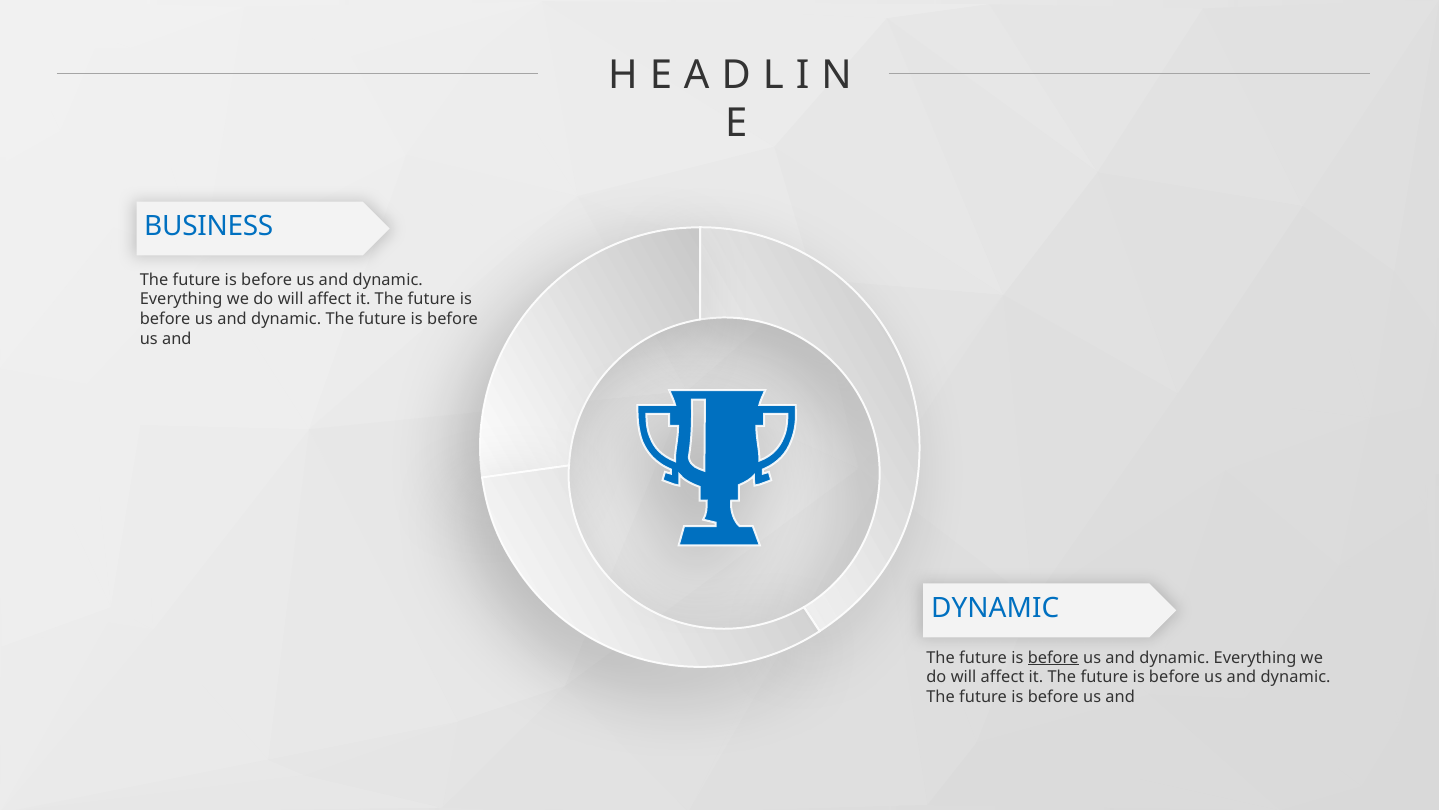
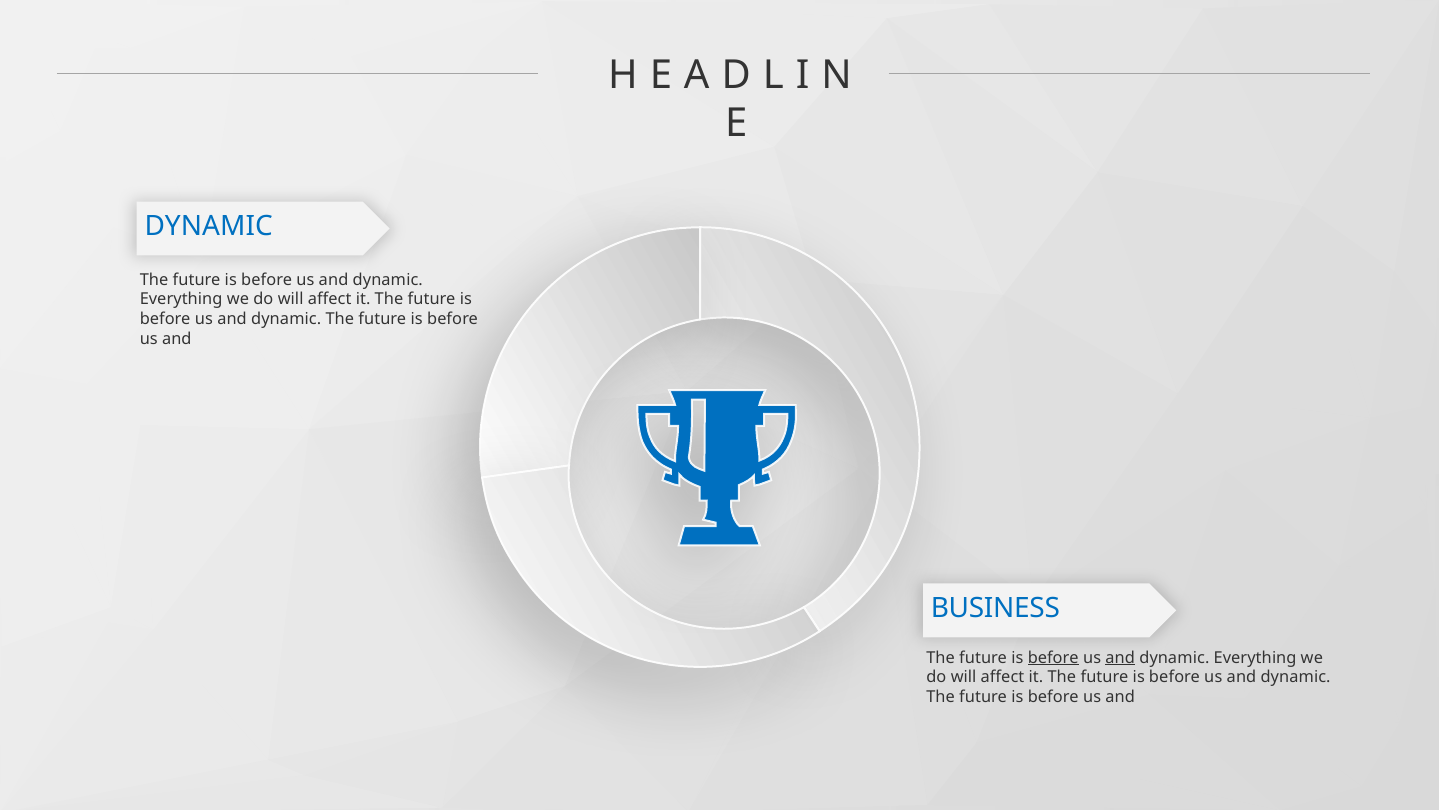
BUSINESS at (209, 227): BUSINESS -> DYNAMIC
DYNAMIC at (995, 608): DYNAMIC -> BUSINESS
and at (1120, 657) underline: none -> present
